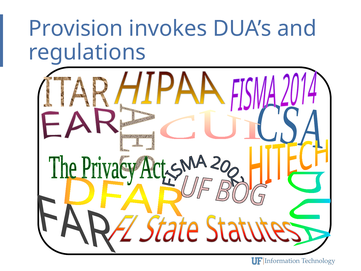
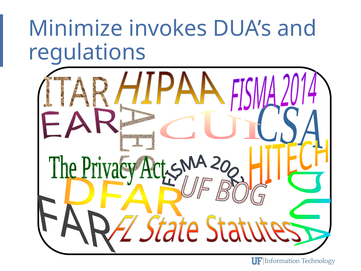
Provision: Provision -> Minimize
